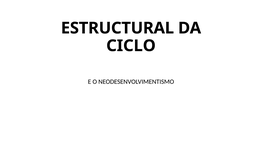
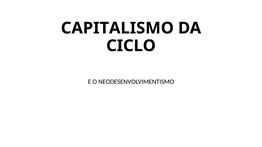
ESTRUCTURAL: ESTRUCTURAL -> CAPITALISMO
